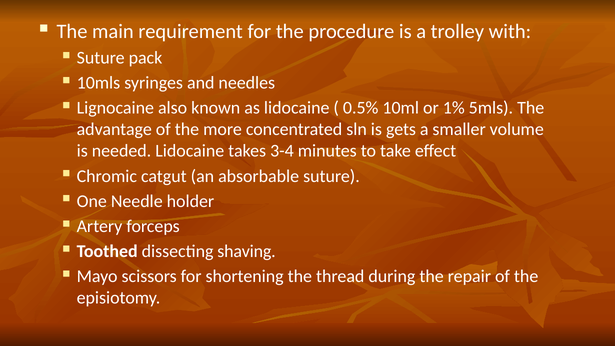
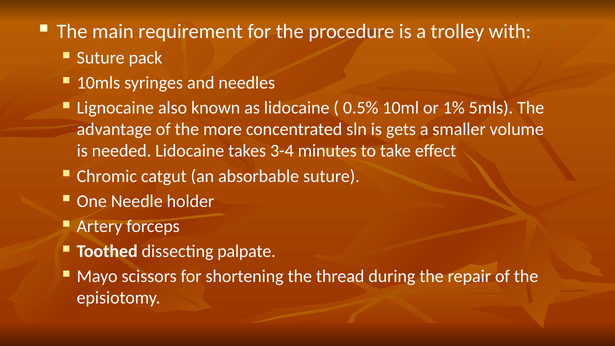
shaving: shaving -> palpate
